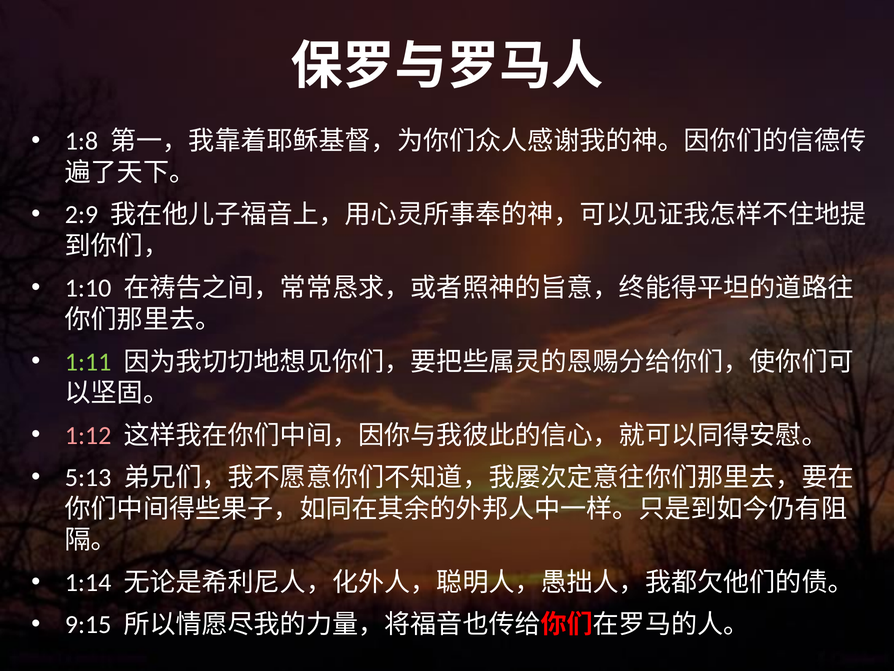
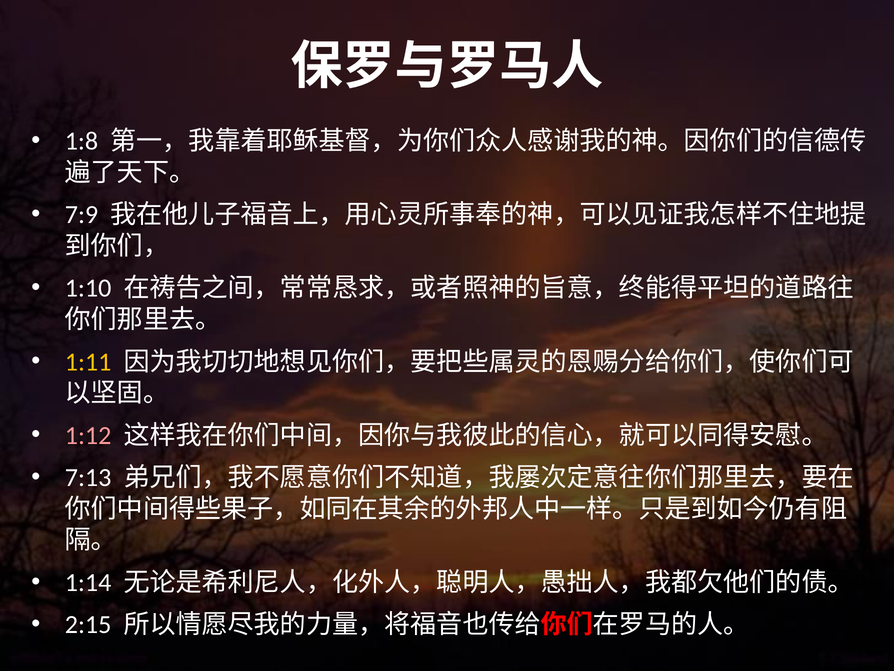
2:9: 2:9 -> 7:9
1:11 colour: light green -> yellow
5:13: 5:13 -> 7:13
9:15: 9:15 -> 2:15
